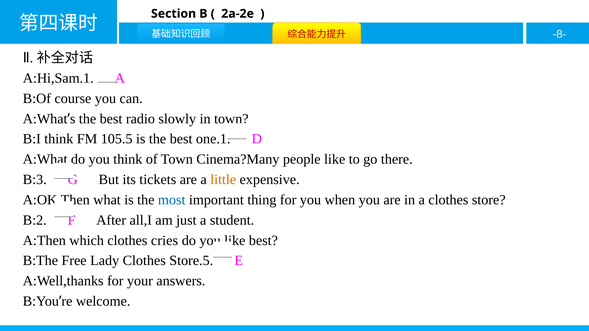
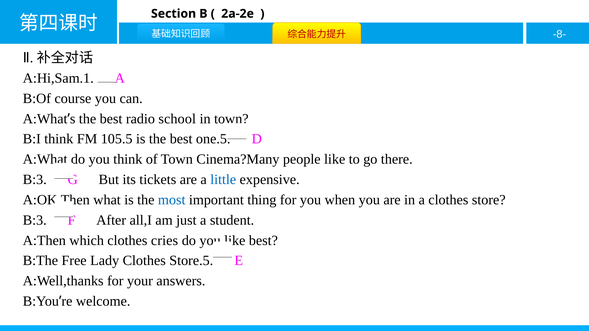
slowly: slowly -> school
one.1: one.1 -> one.5
little colour: orange -> blue
B:2 at (35, 220): B:2 -> B:3
